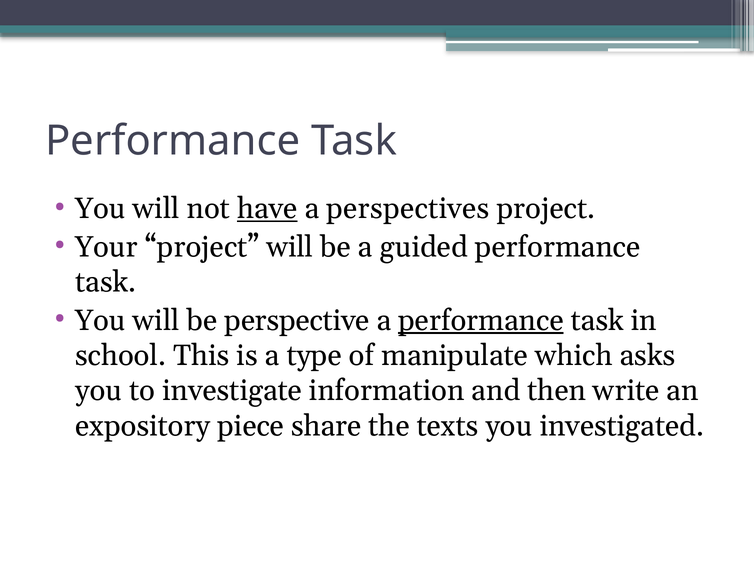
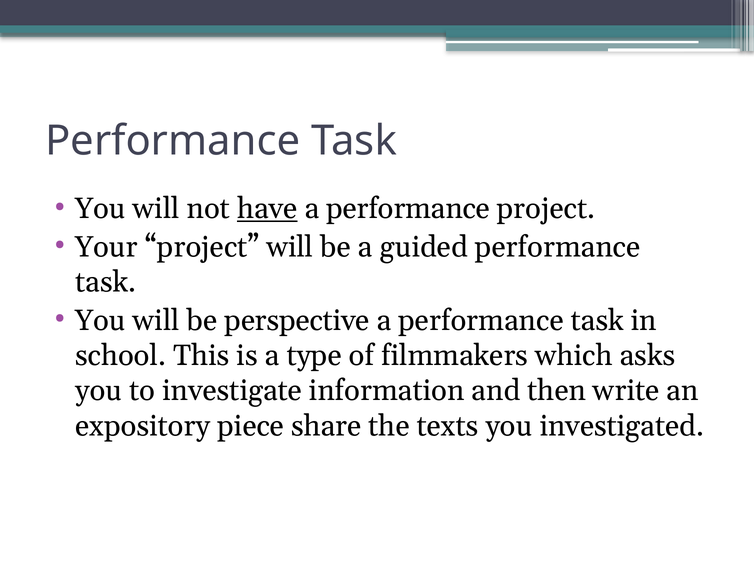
perspectives at (408, 209): perspectives -> performance
performance at (481, 321) underline: present -> none
manipulate: manipulate -> filmmakers
